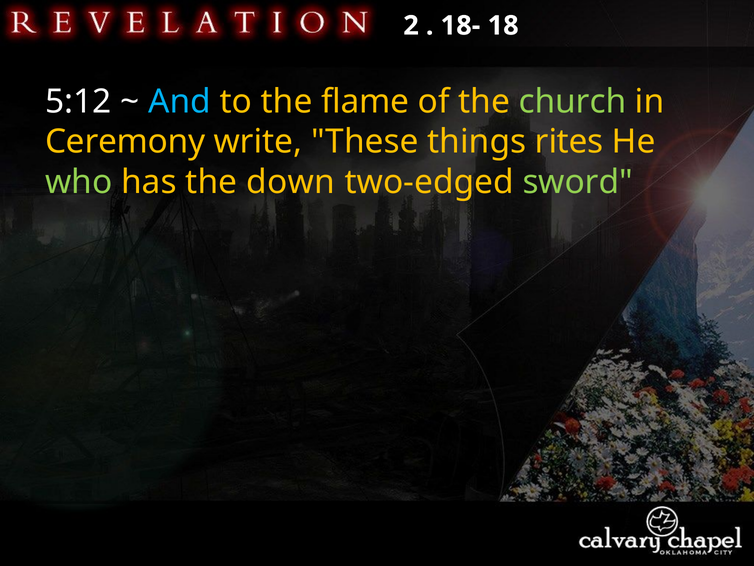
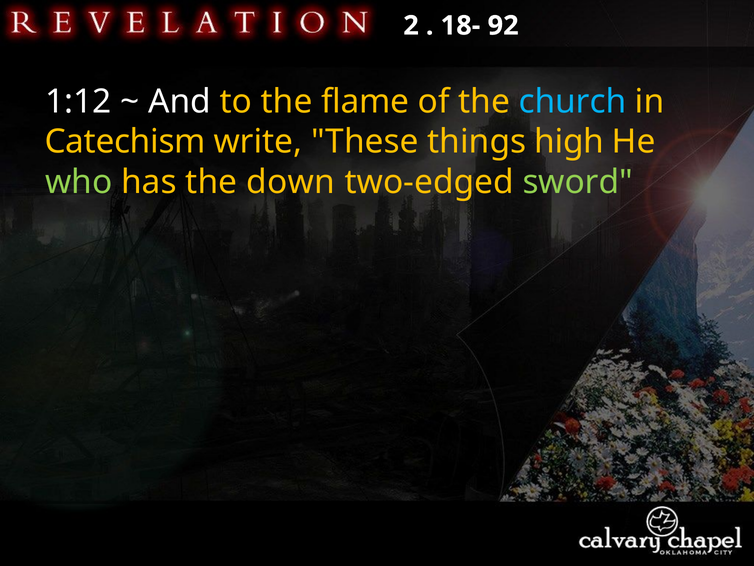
18: 18 -> 92
5:12: 5:12 -> 1:12
And colour: light blue -> white
church colour: light green -> light blue
Ceremony: Ceremony -> Catechism
rites: rites -> high
